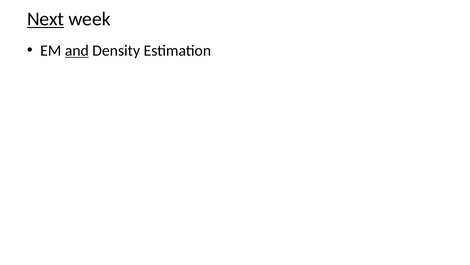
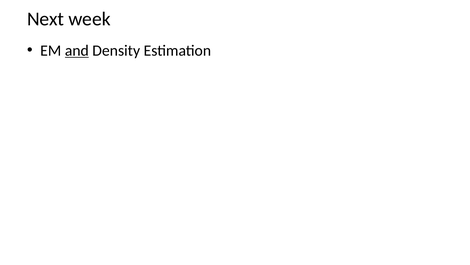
Next underline: present -> none
